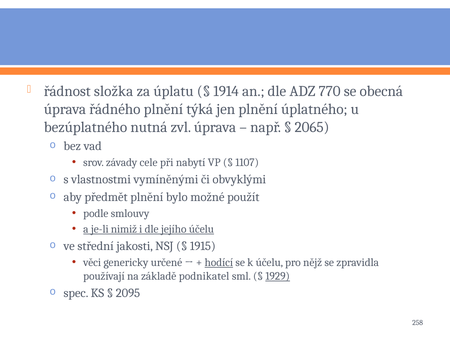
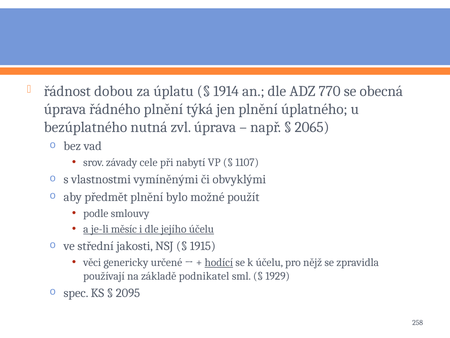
složka: složka -> dobou
nimiž: nimiž -> měsíc
1929 underline: present -> none
